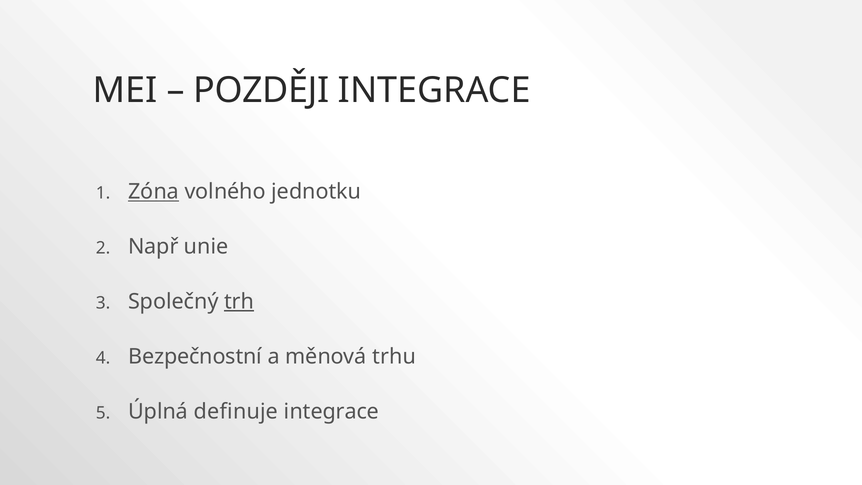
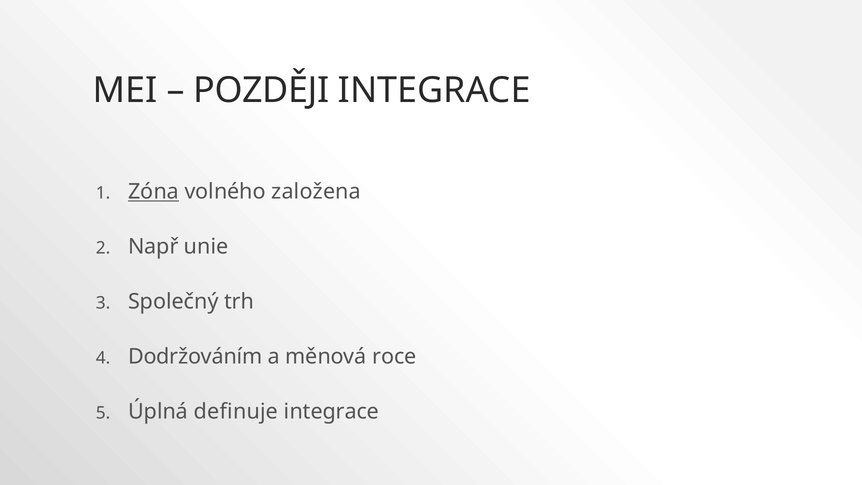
jednotku: jednotku -> založena
trh underline: present -> none
Bezpečnostní: Bezpečnostní -> Dodržováním
trhu: trhu -> roce
